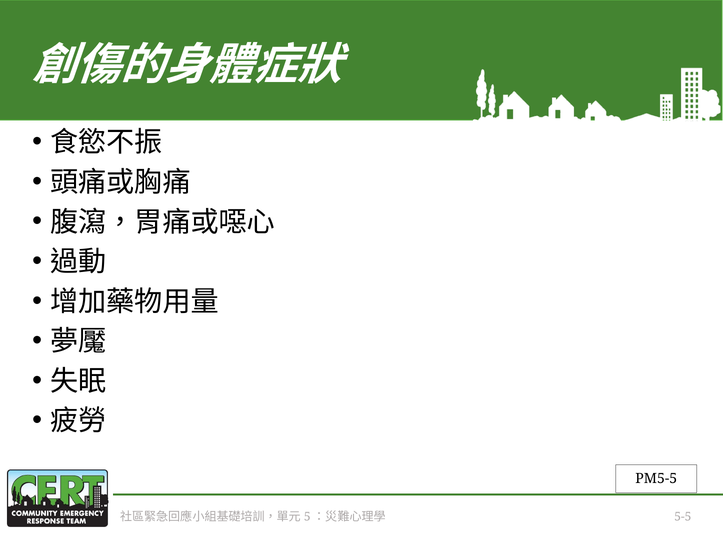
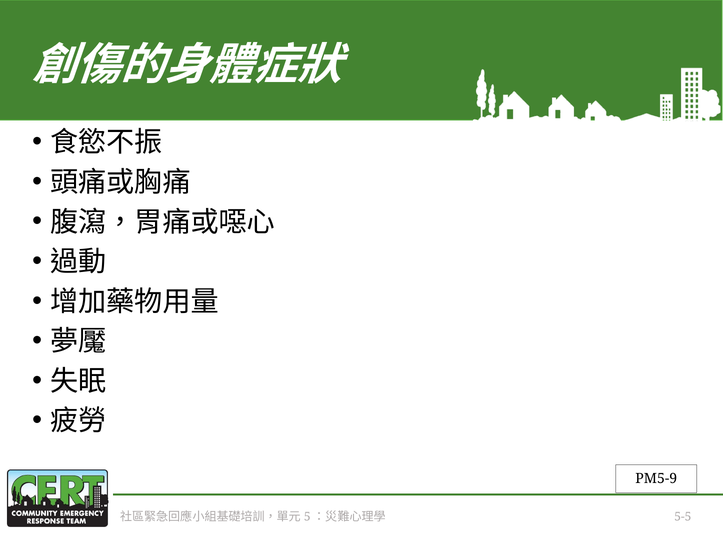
PM5-5: PM5-5 -> PM5-9
